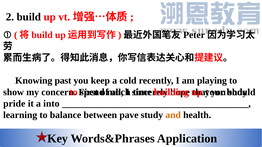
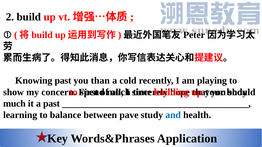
keep: keep -> than
pride at (14, 104): pride -> much
a into: into -> past
and colour: orange -> blue
